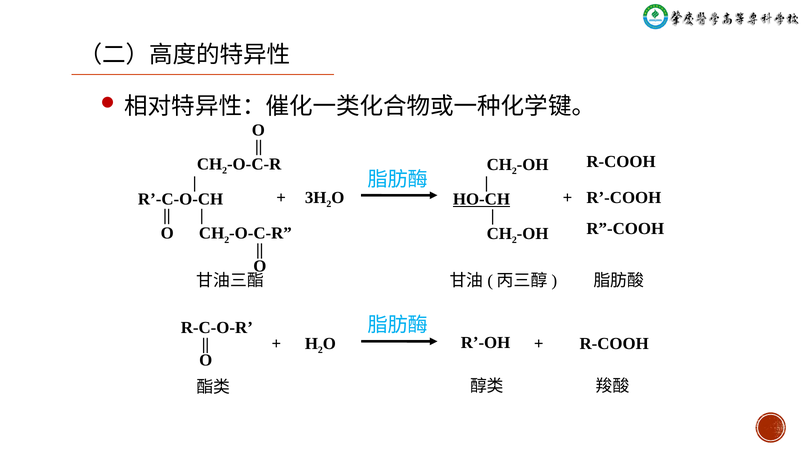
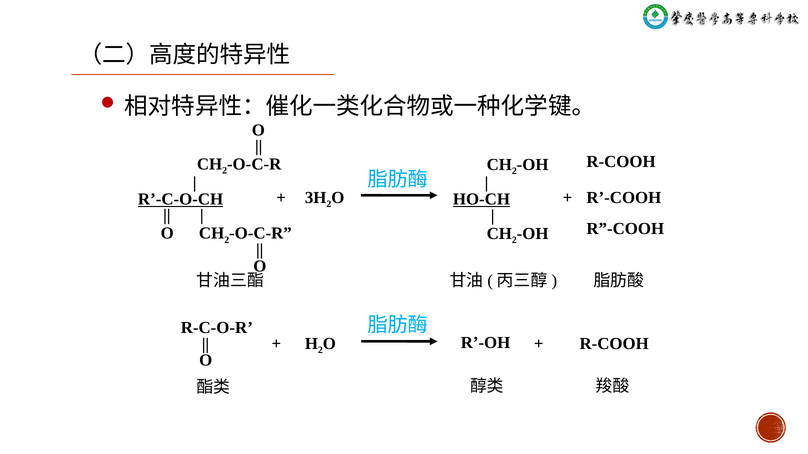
R’-C-O-CH underline: none -> present
